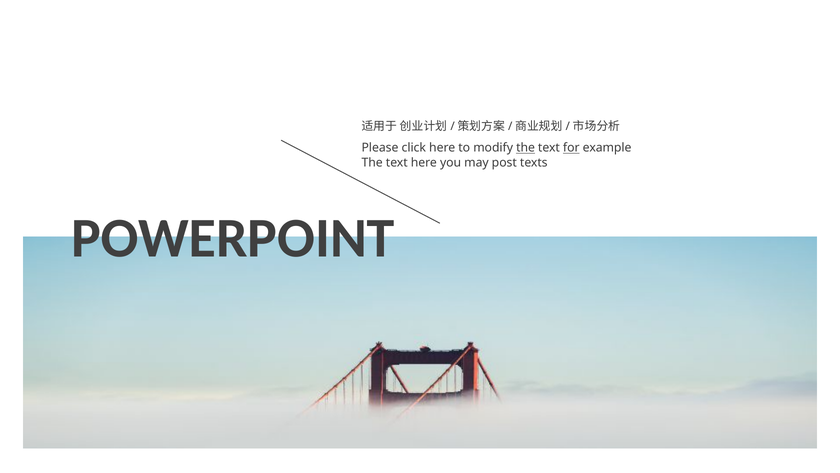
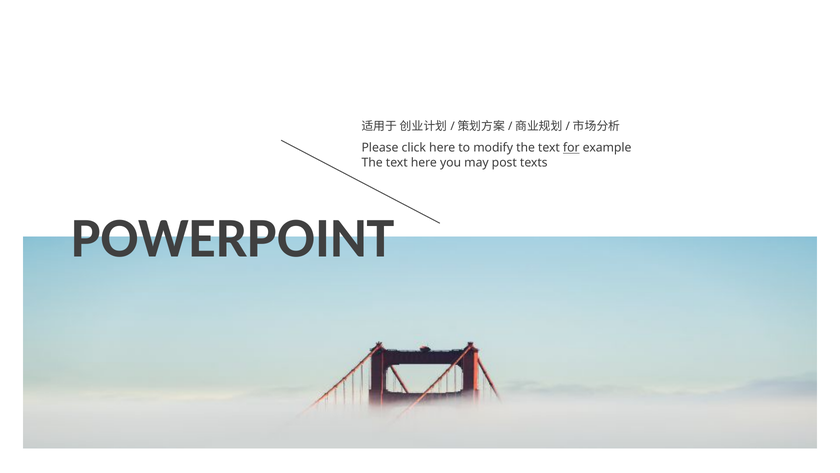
the at (526, 148) underline: present -> none
